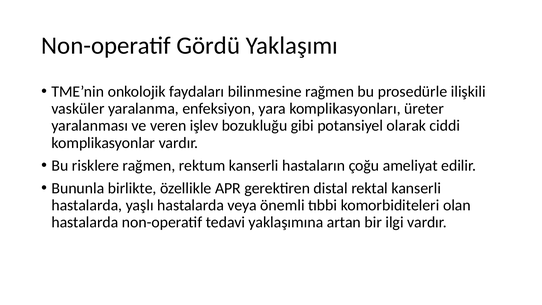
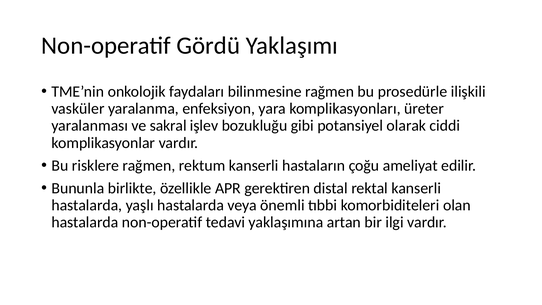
veren: veren -> sakral
